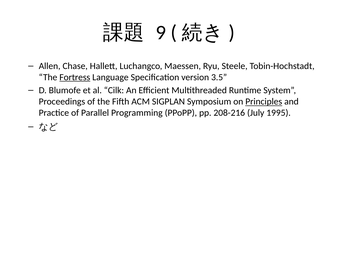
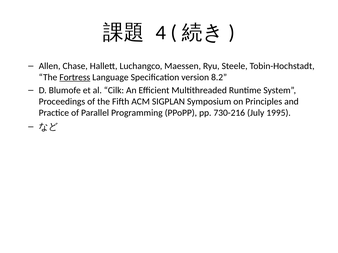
9: 9 -> 4
3.5: 3.5 -> 8.2
Principles underline: present -> none
208-216: 208-216 -> 730-216
